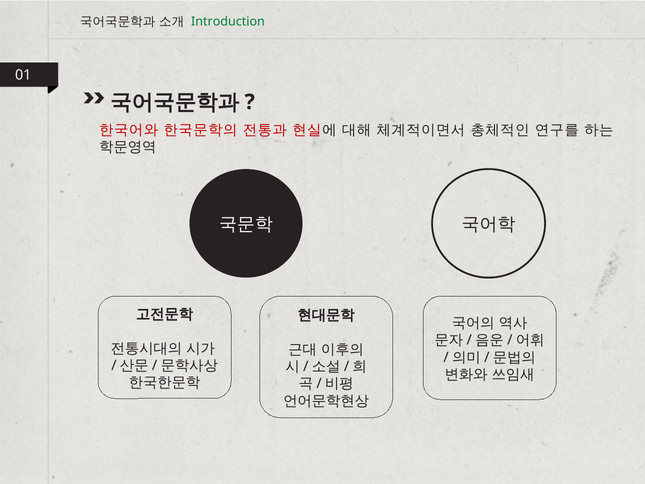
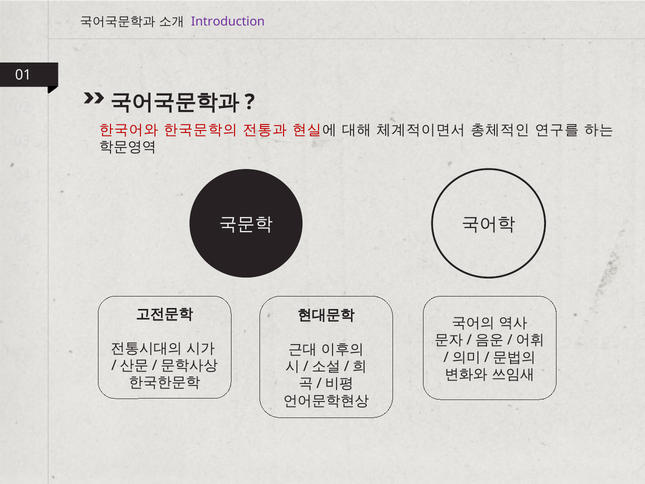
Introduction colour: green -> purple
